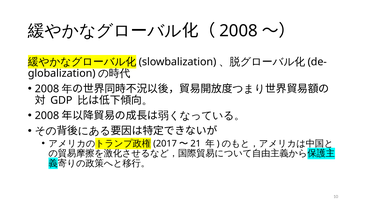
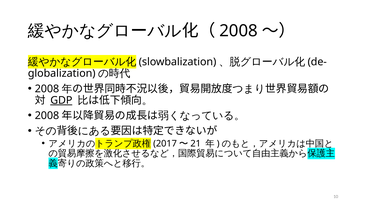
GDP underline: none -> present
